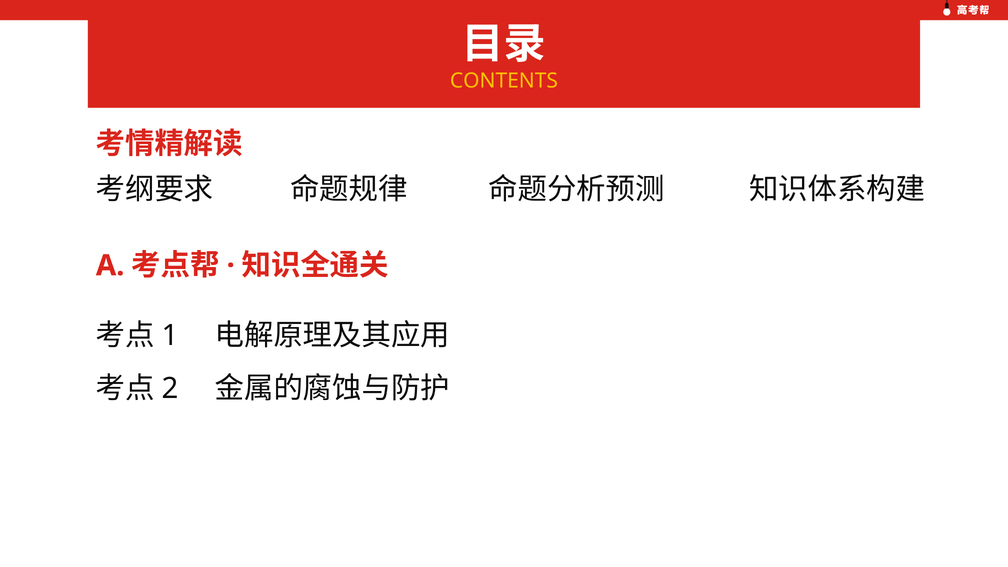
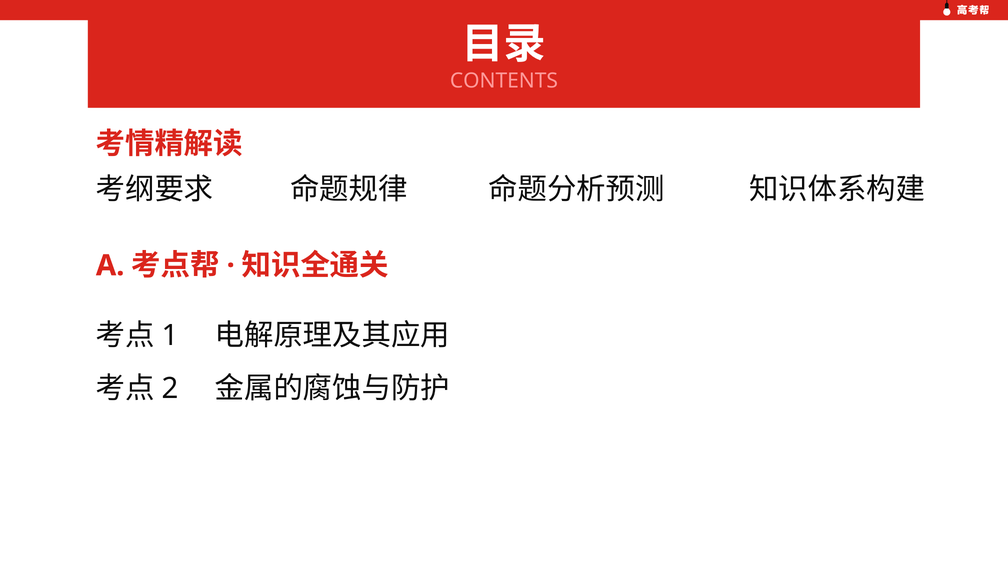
CONTENTS colour: yellow -> pink
